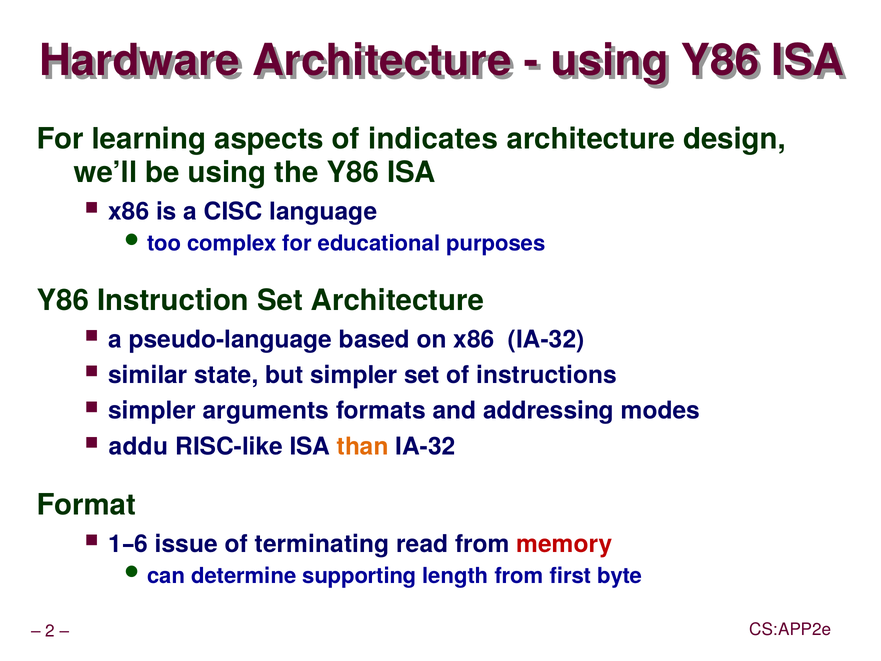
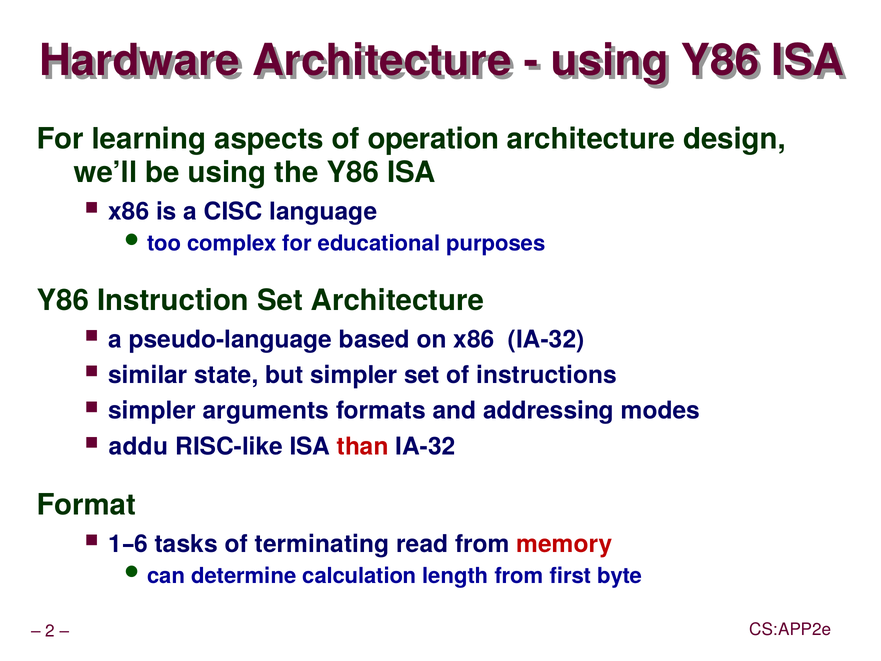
indicates: indicates -> operation
than colour: orange -> red
issue: issue -> tasks
supporting: supporting -> calculation
